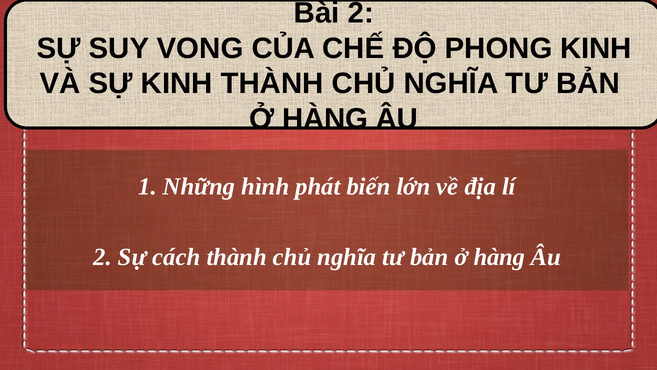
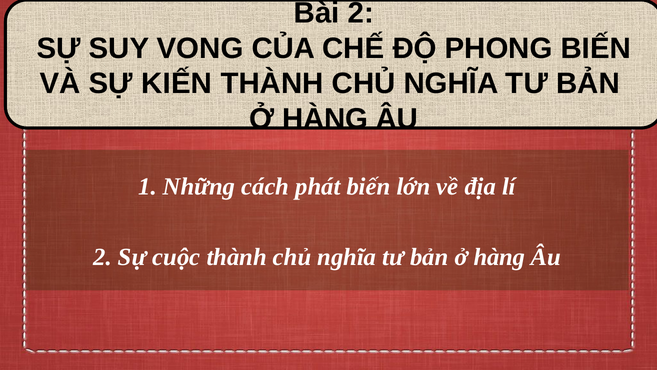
PHONG KINH: KINH -> BIẾN
SỰ KINH: KINH -> KIẾN
hình: hình -> cách
cách: cách -> cuộc
